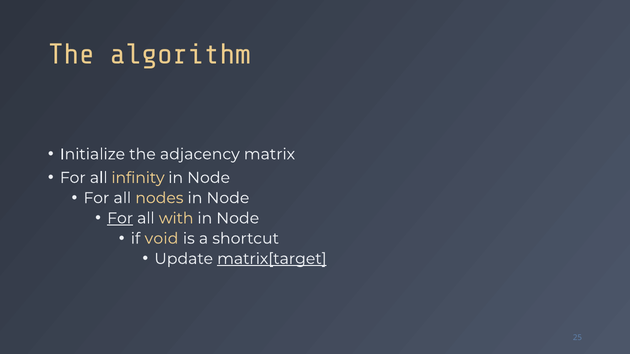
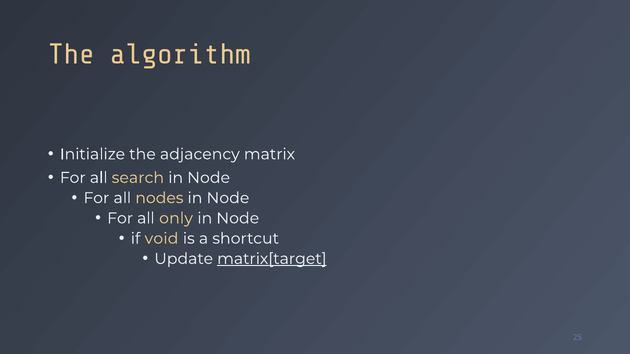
infinity: infinity -> search
For at (120, 218) underline: present -> none
with: with -> only
